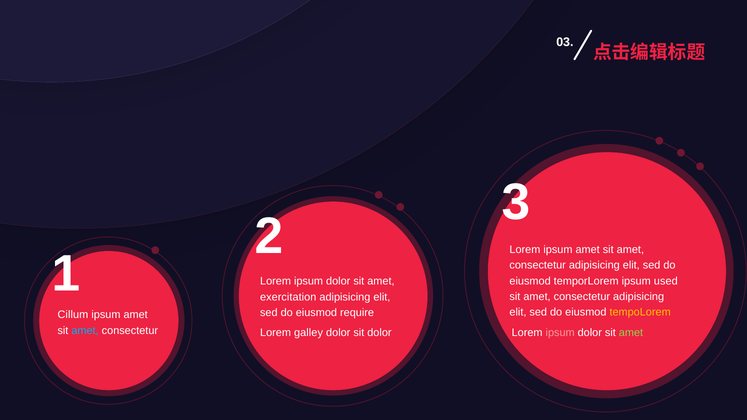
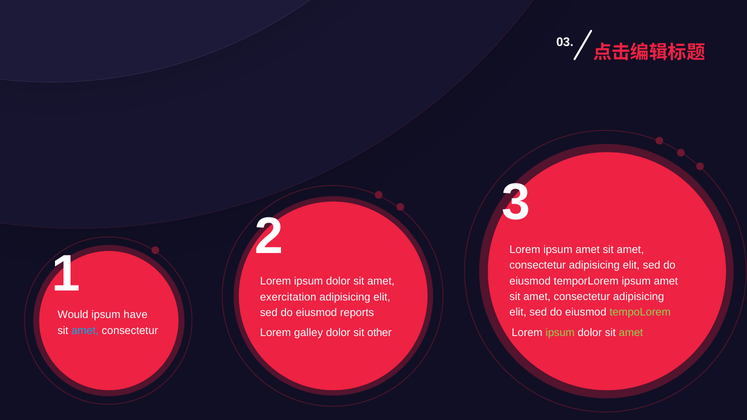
temporLorem ipsum used: used -> amet
tempoLorem colour: yellow -> light green
require: require -> reports
Cillum: Cillum -> Would
amet at (136, 315): amet -> have
sit dolor: dolor -> other
ipsum at (560, 333) colour: pink -> light green
